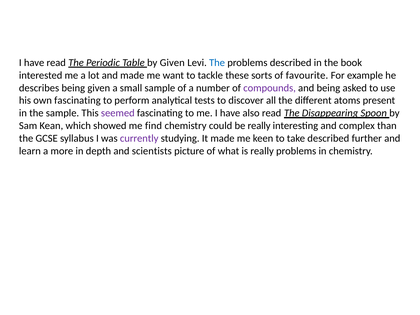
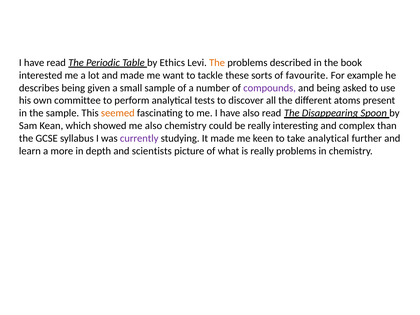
by Given: Given -> Ethics
The at (217, 63) colour: blue -> orange
own fascinating: fascinating -> committee
seemed colour: purple -> orange
me find: find -> also
take described: described -> analytical
